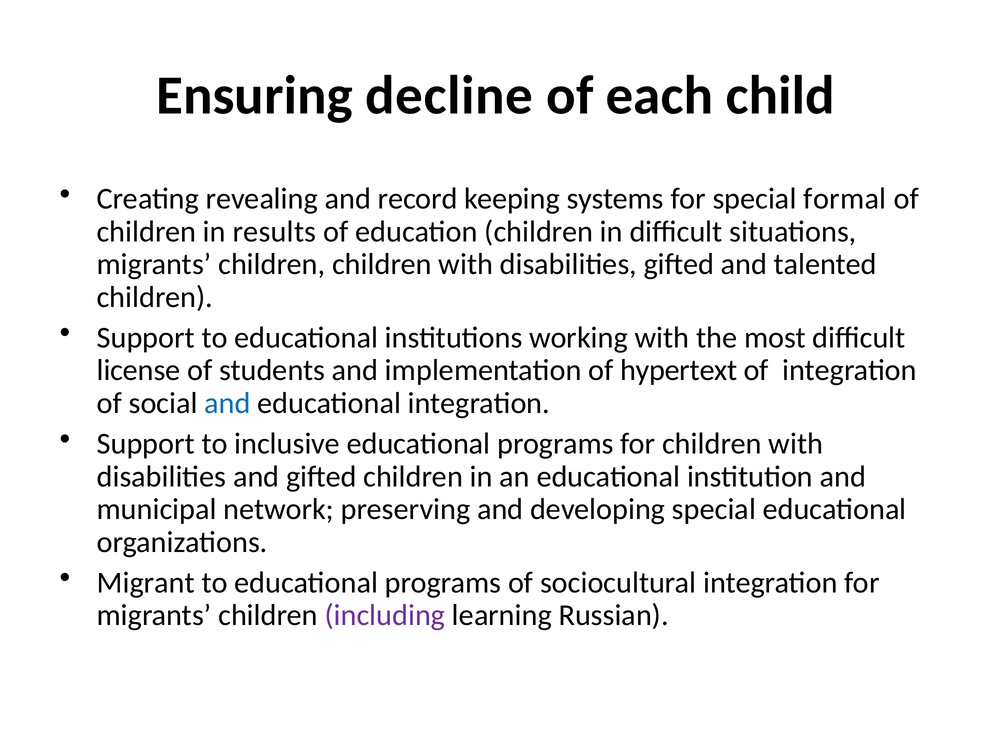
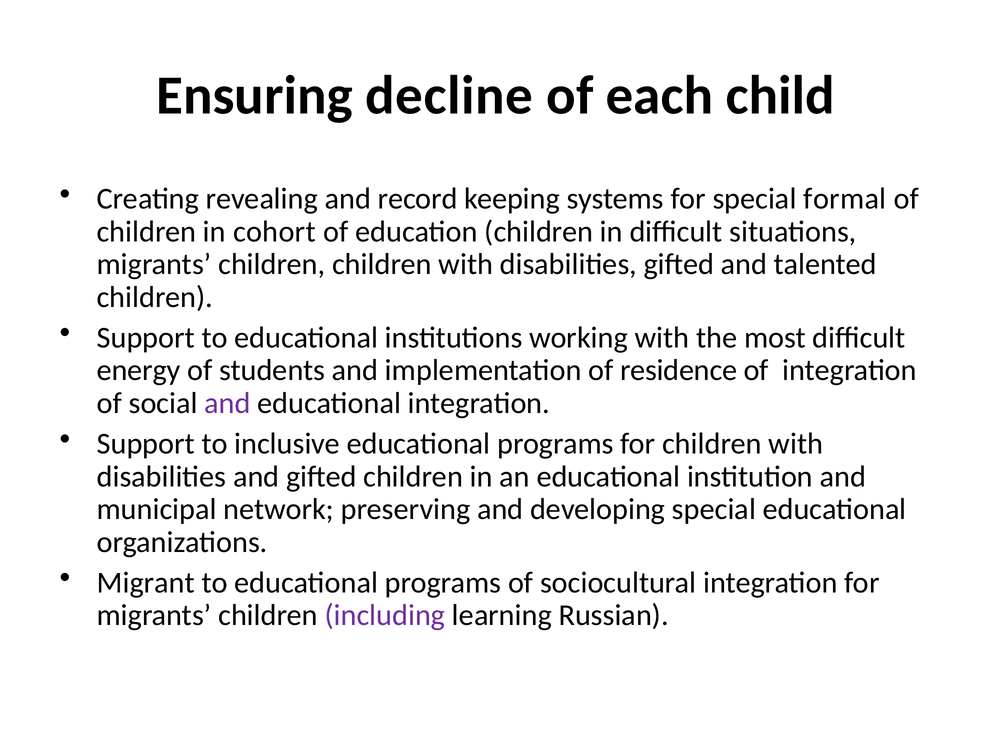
results: results -> cohort
license: license -> energy
hypertext: hypertext -> residence
and at (228, 403) colour: blue -> purple
